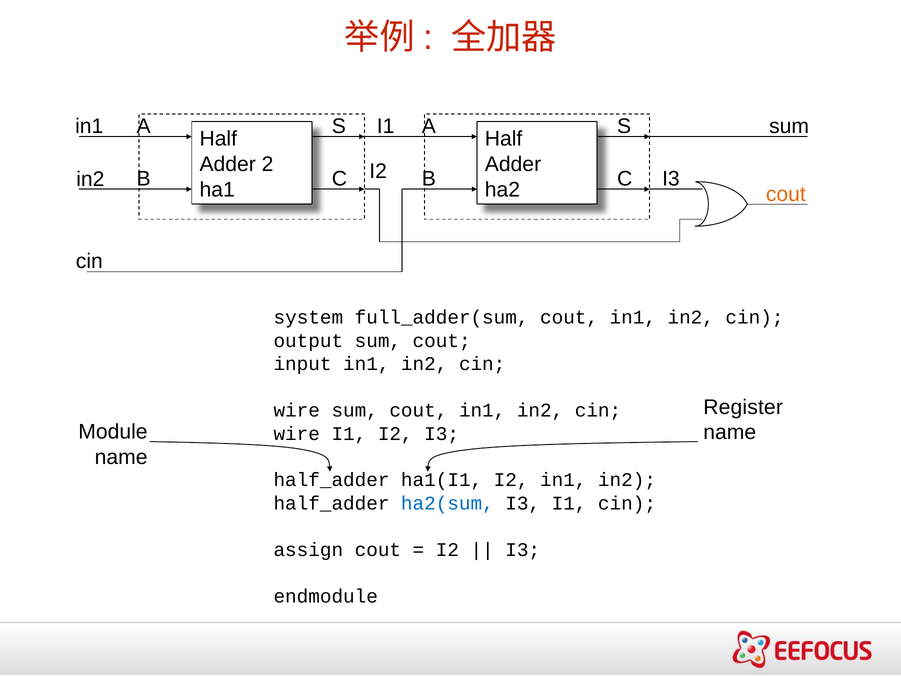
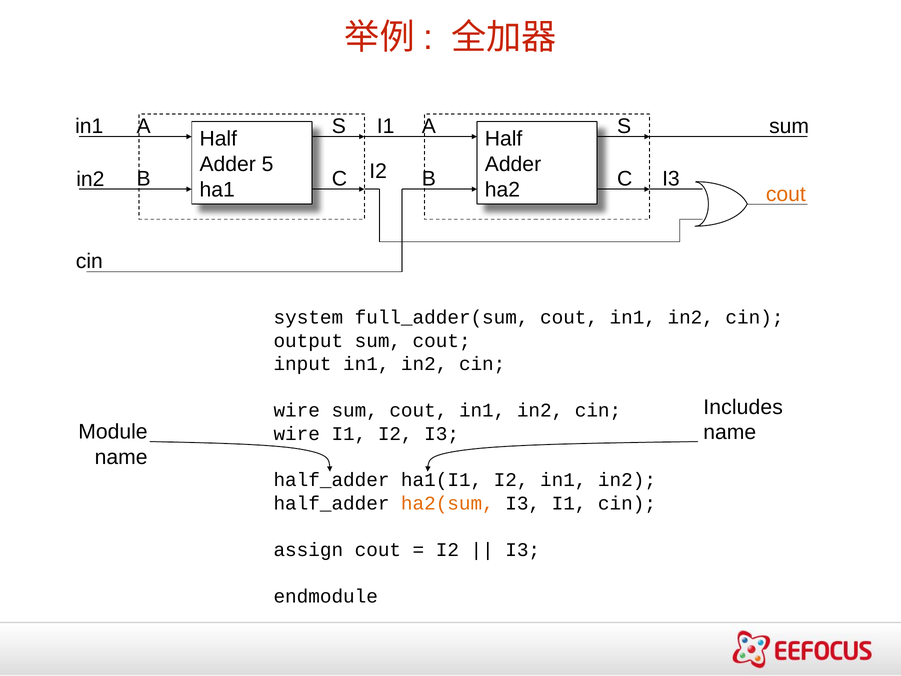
2: 2 -> 5
Register: Register -> Includes
ha2(sum colour: blue -> orange
